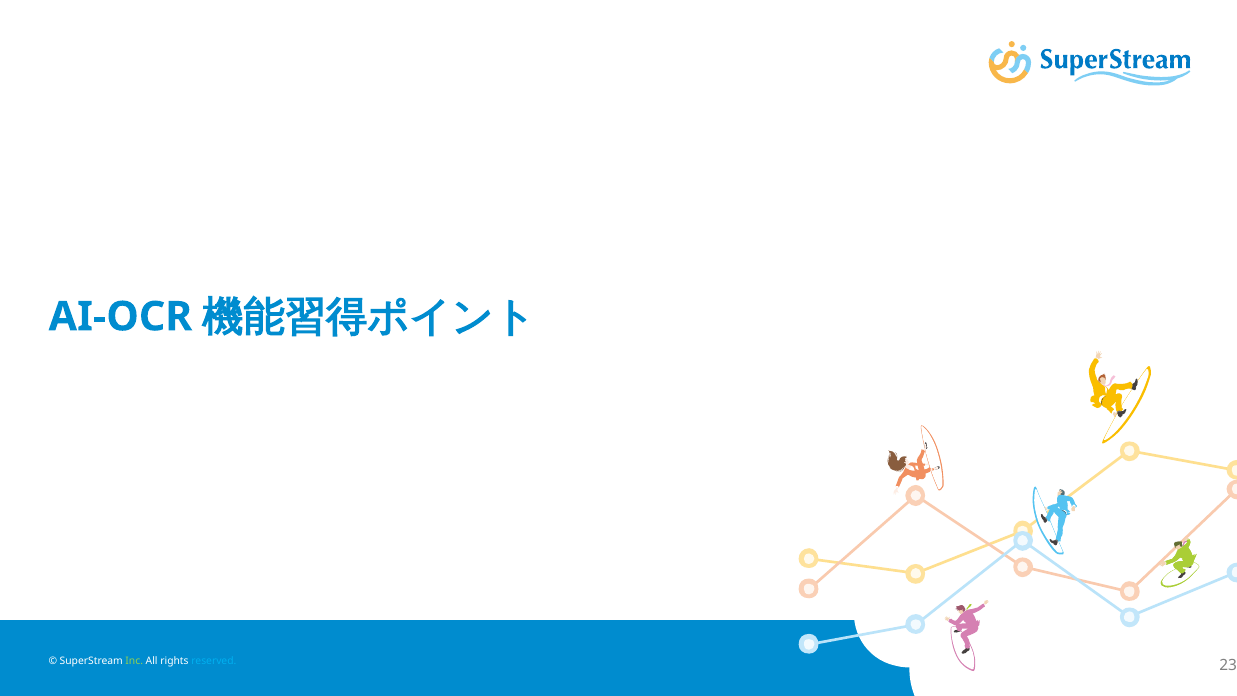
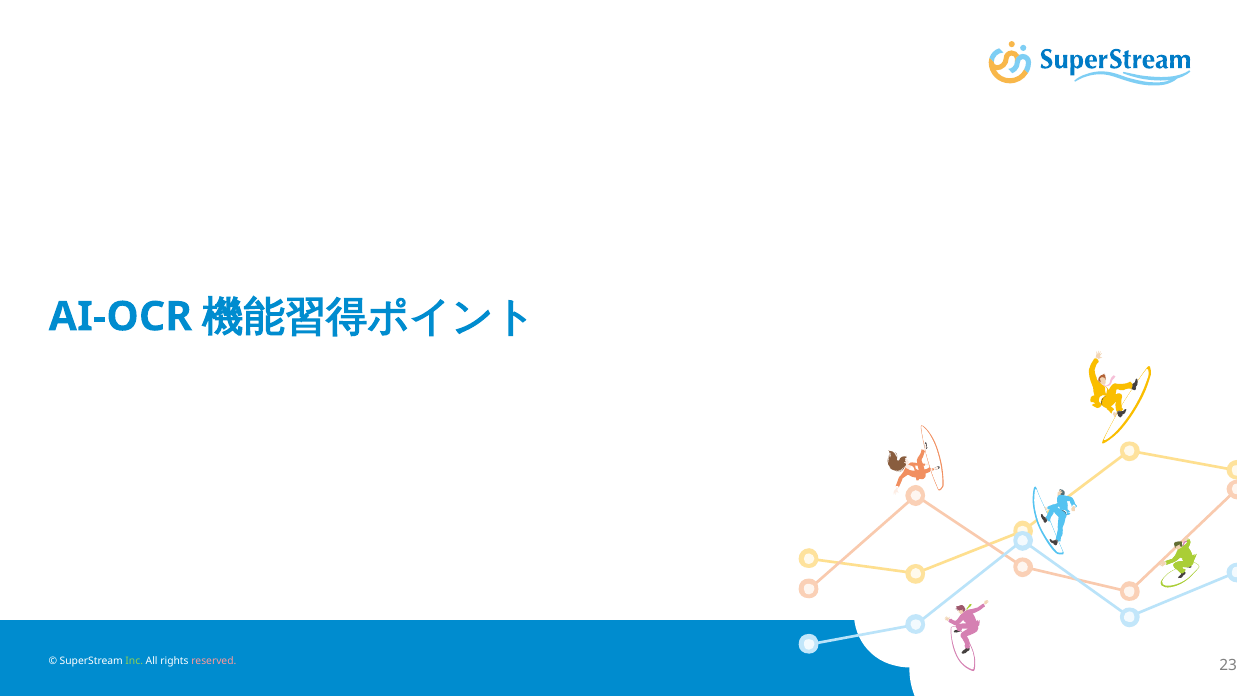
reserved colour: light blue -> pink
